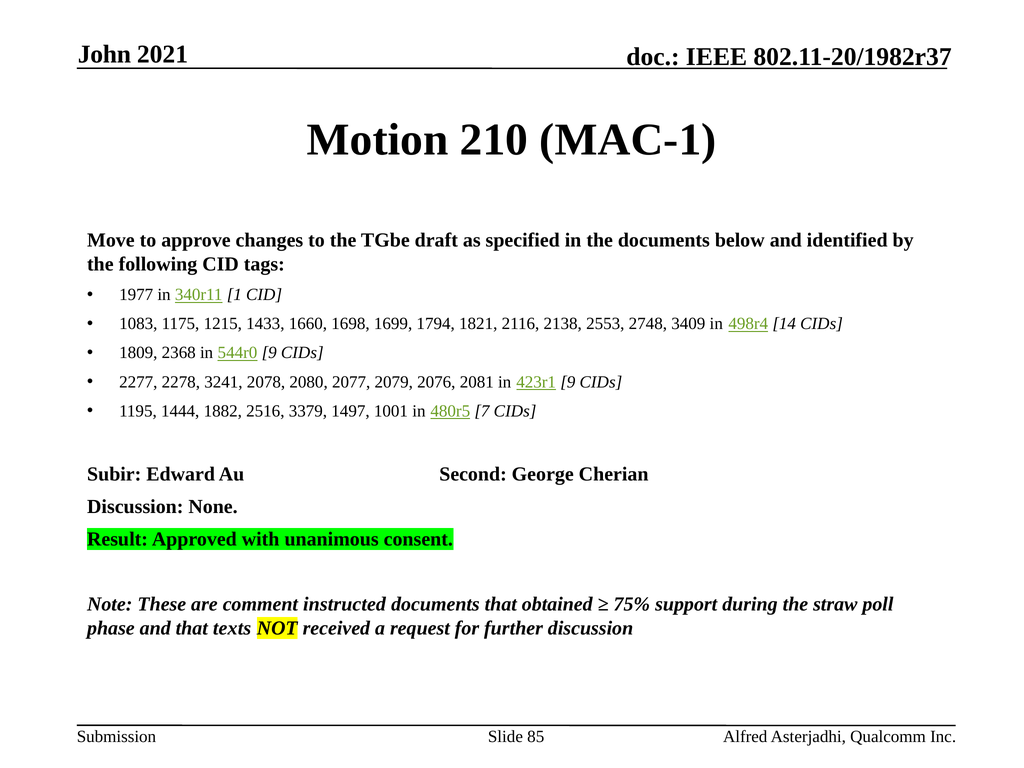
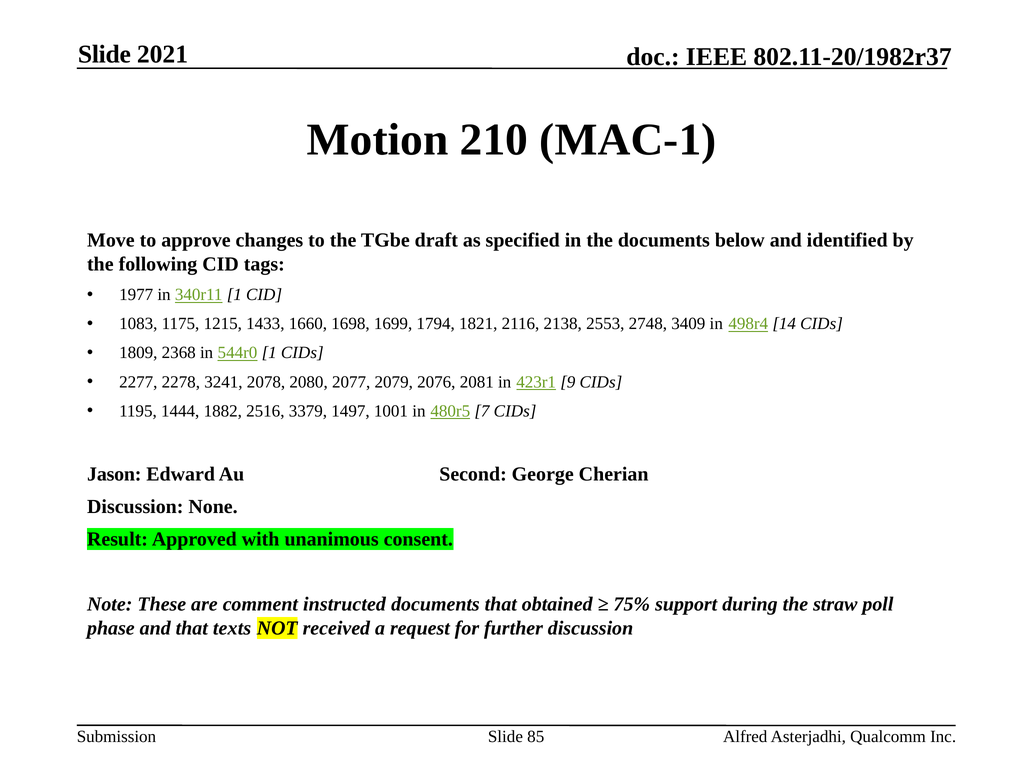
John at (104, 54): John -> Slide
544r0 9: 9 -> 1
Subir: Subir -> Jason
